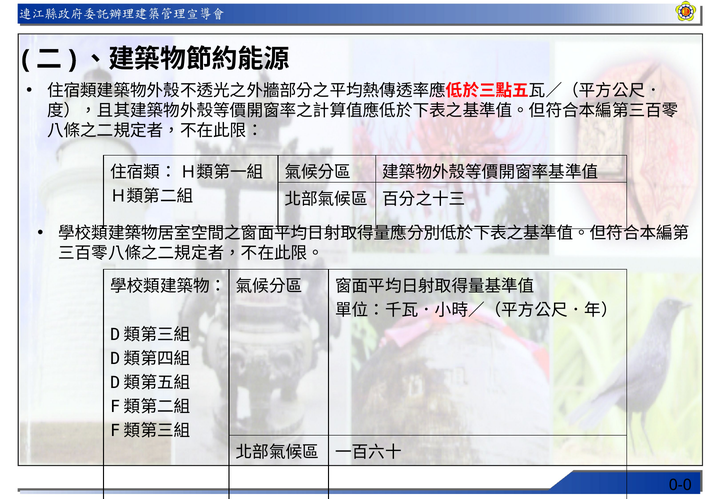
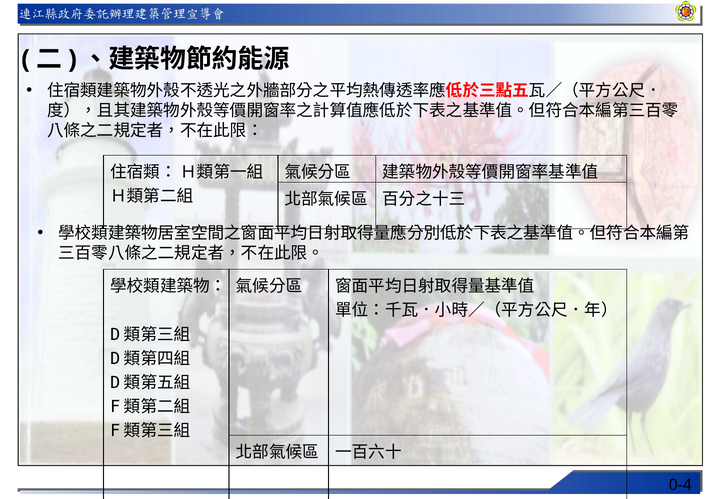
0-0: 0-0 -> 0-4
